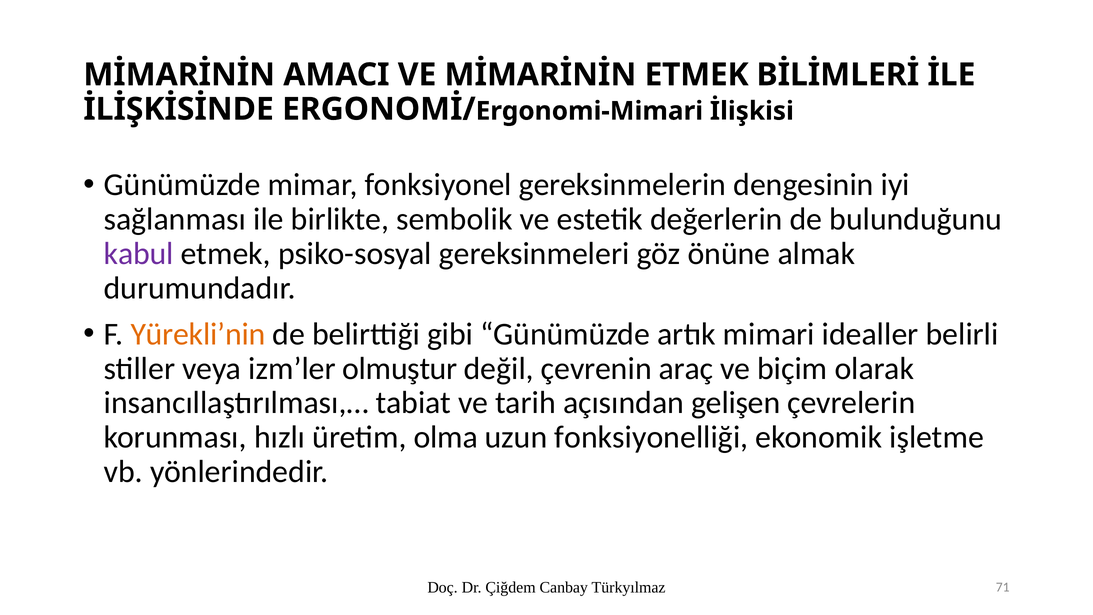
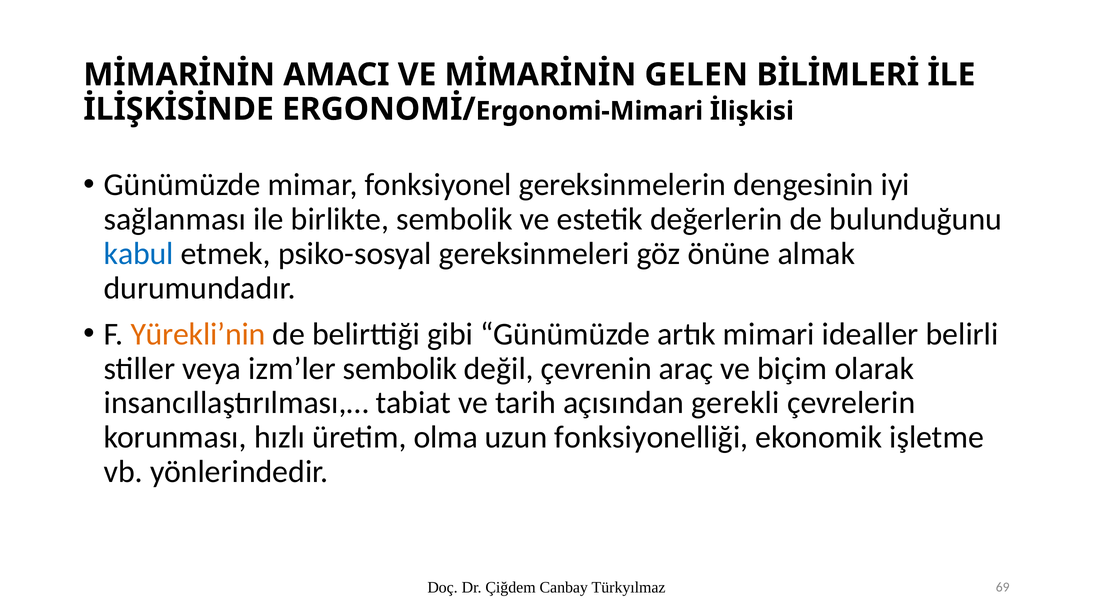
MİMARİNİN ETMEK: ETMEK -> GELEN
kabul colour: purple -> blue
izm’ler olmuştur: olmuştur -> sembolik
gelişen: gelişen -> gerekli
71: 71 -> 69
